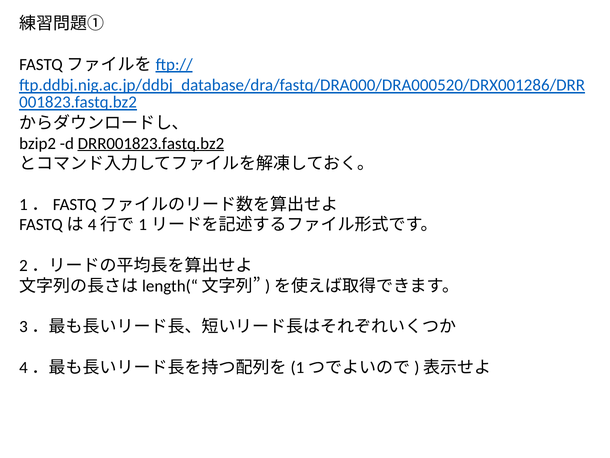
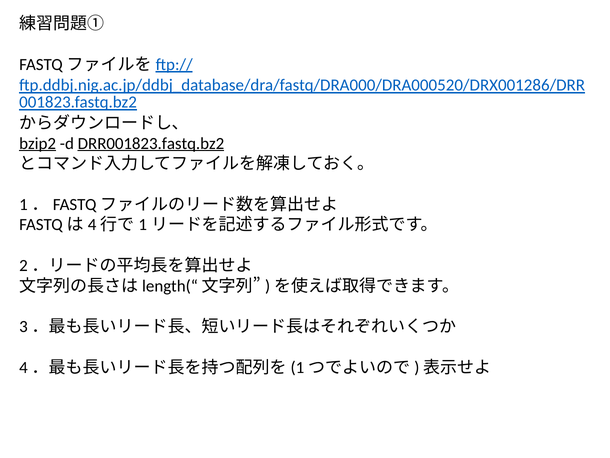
bzip2 underline: none -> present
